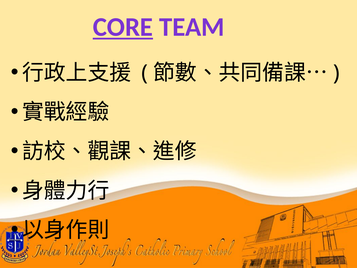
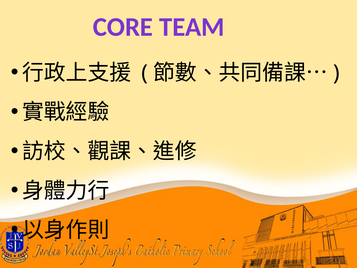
CORE underline: present -> none
